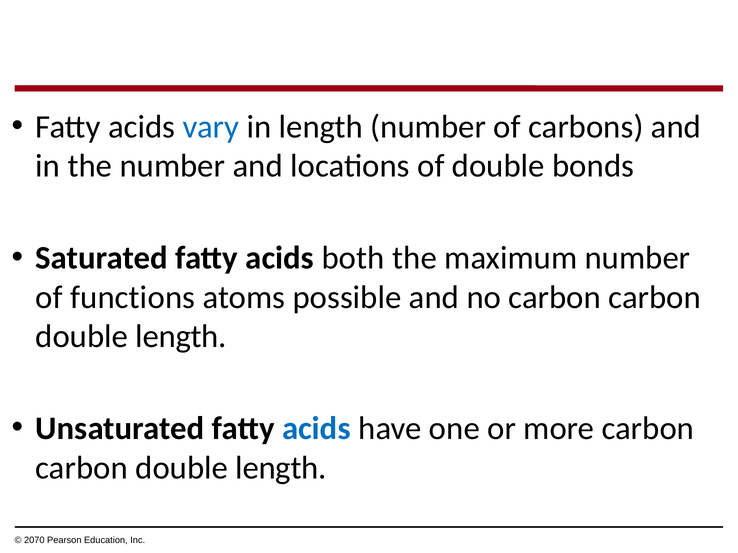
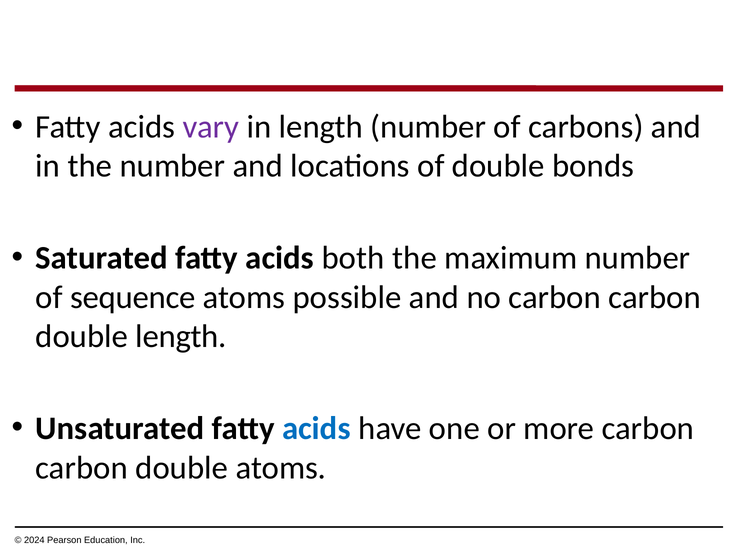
vary colour: blue -> purple
functions: functions -> sequence
length at (281, 468): length -> atoms
2070: 2070 -> 2024
